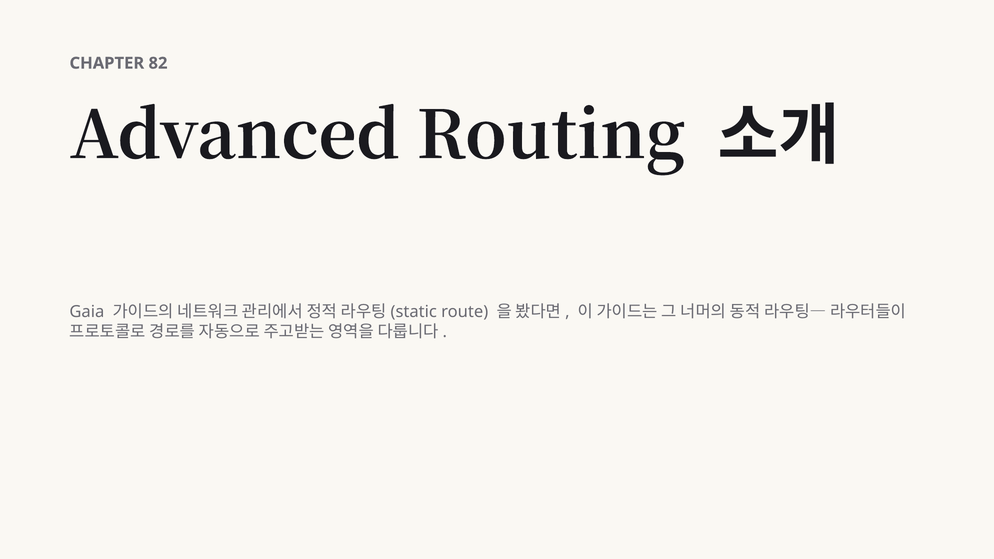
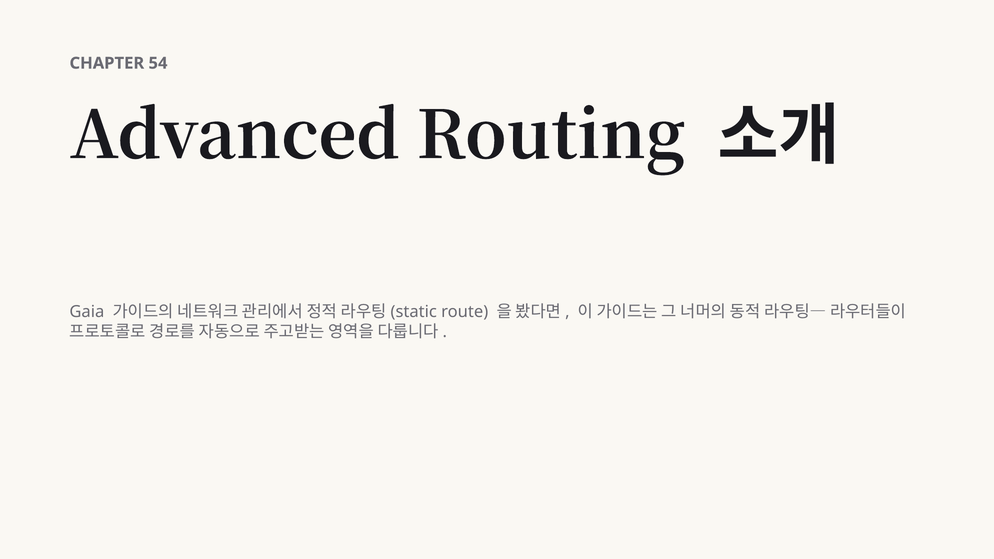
82: 82 -> 54
